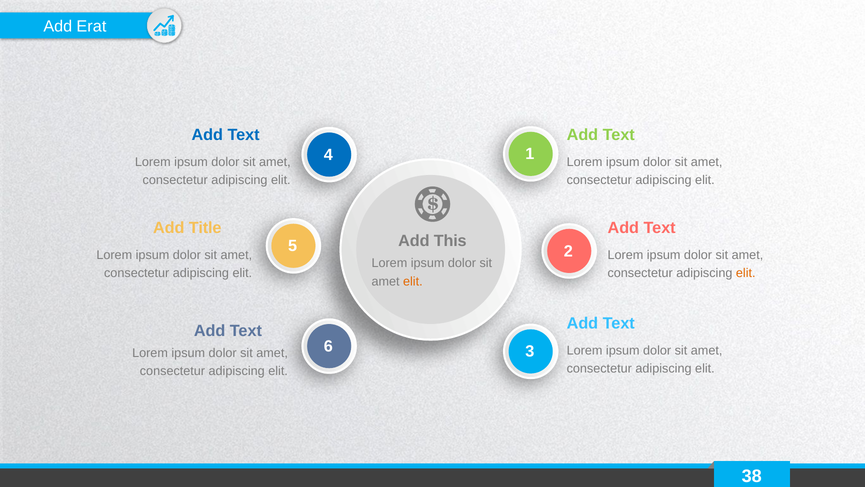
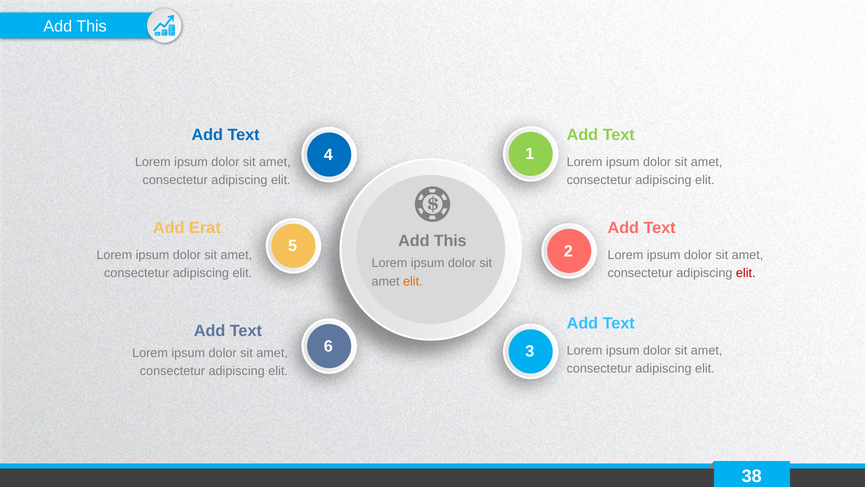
Erat at (91, 26): Erat -> This
Title: Title -> Erat
elit at (746, 273) colour: orange -> red
